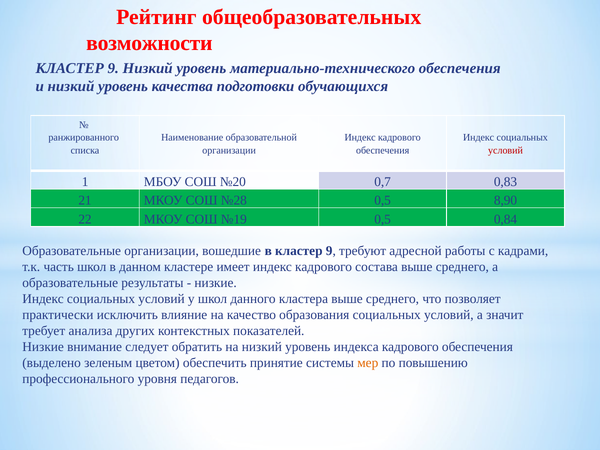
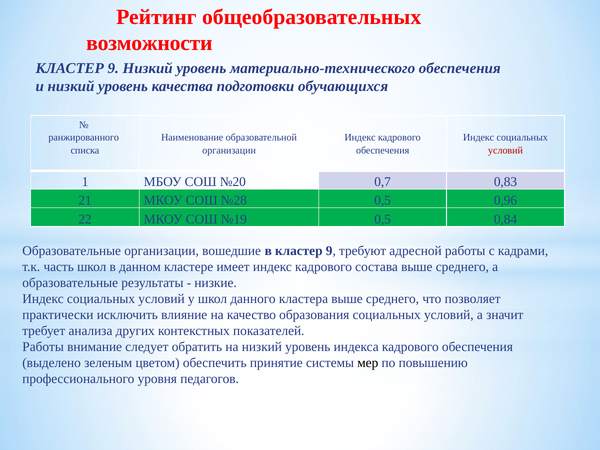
8,90: 8,90 -> 0,96
Низкие at (43, 347): Низкие -> Работы
мер colour: orange -> black
